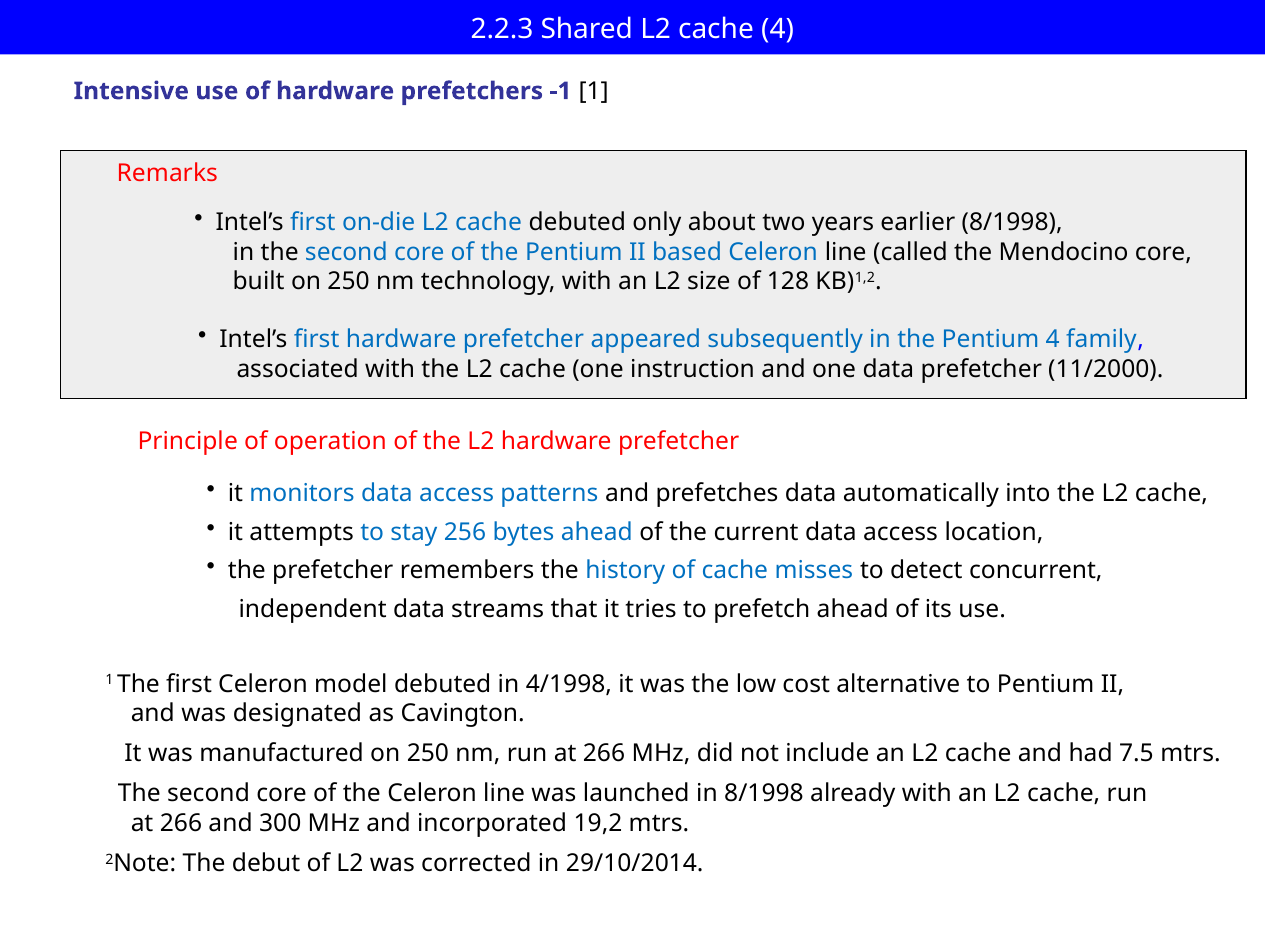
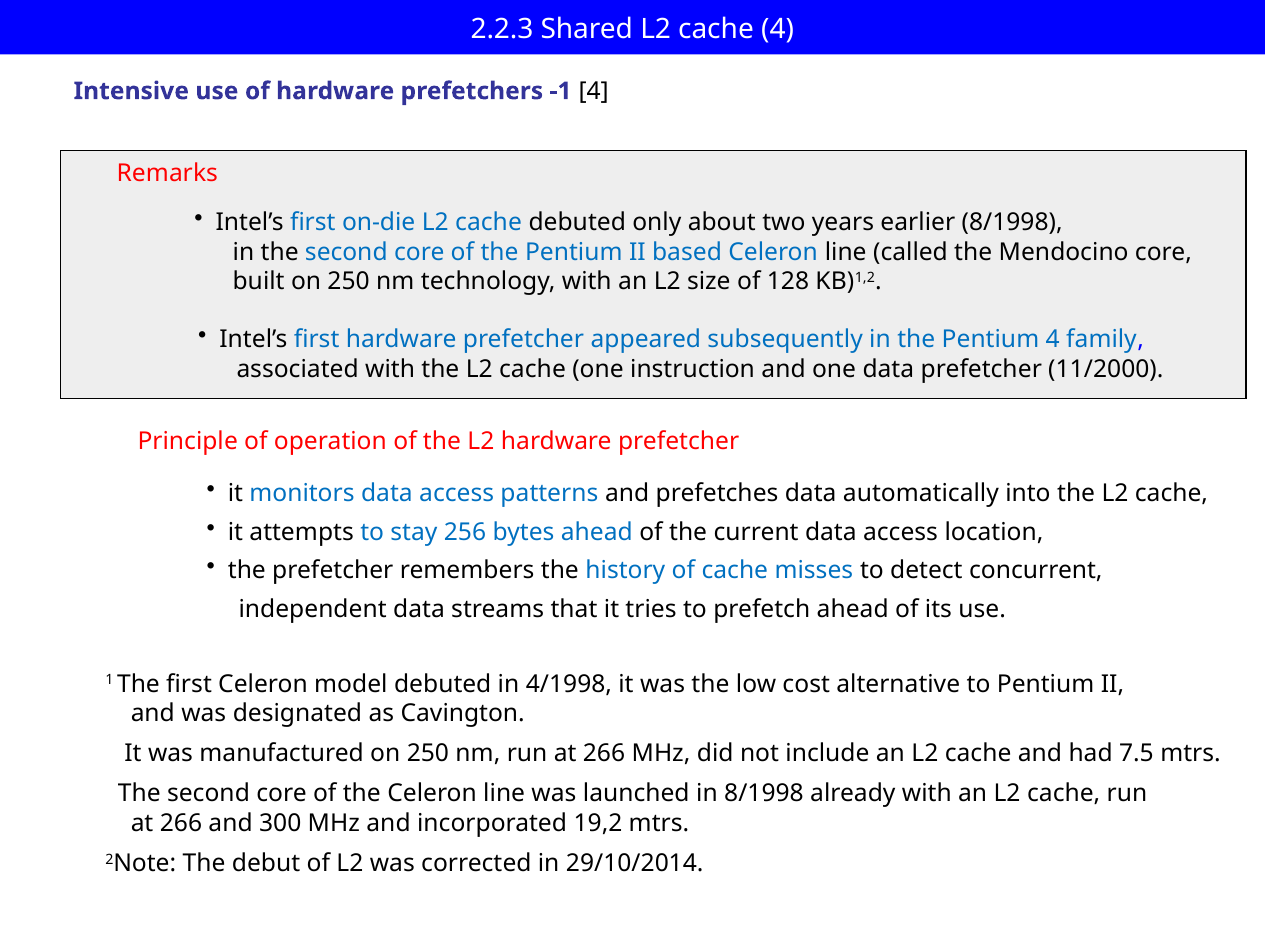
-1 1: 1 -> 4
